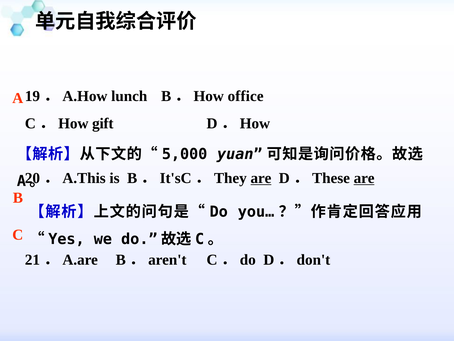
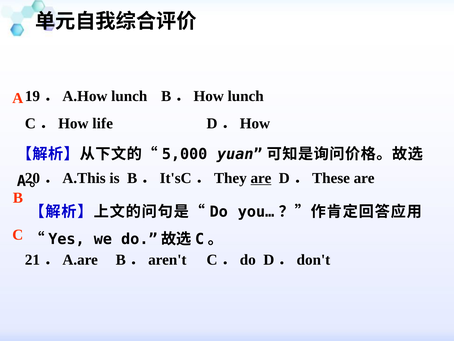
B．How office: office -> lunch
gift: gift -> life
are at (364, 178) underline: present -> none
